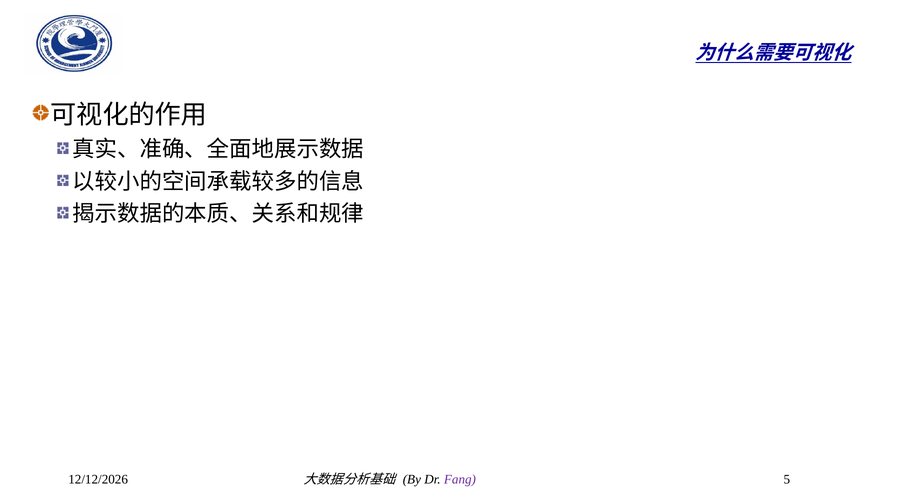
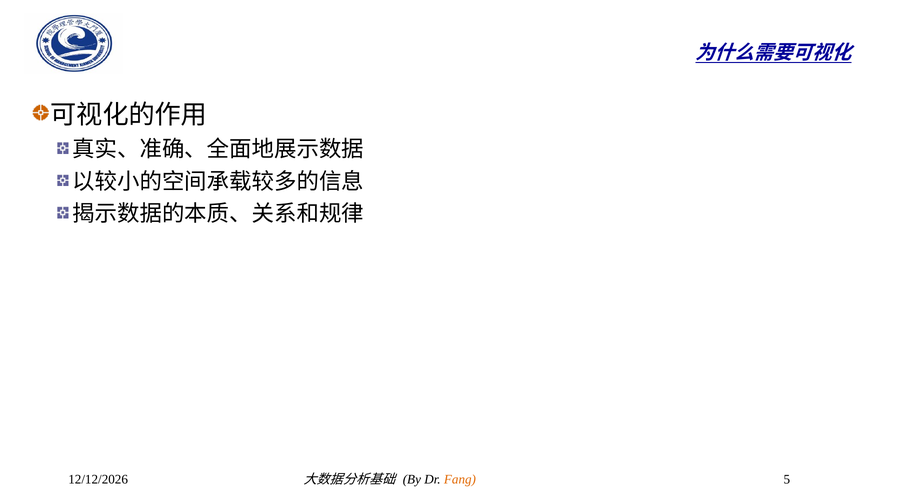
Fang colour: purple -> orange
